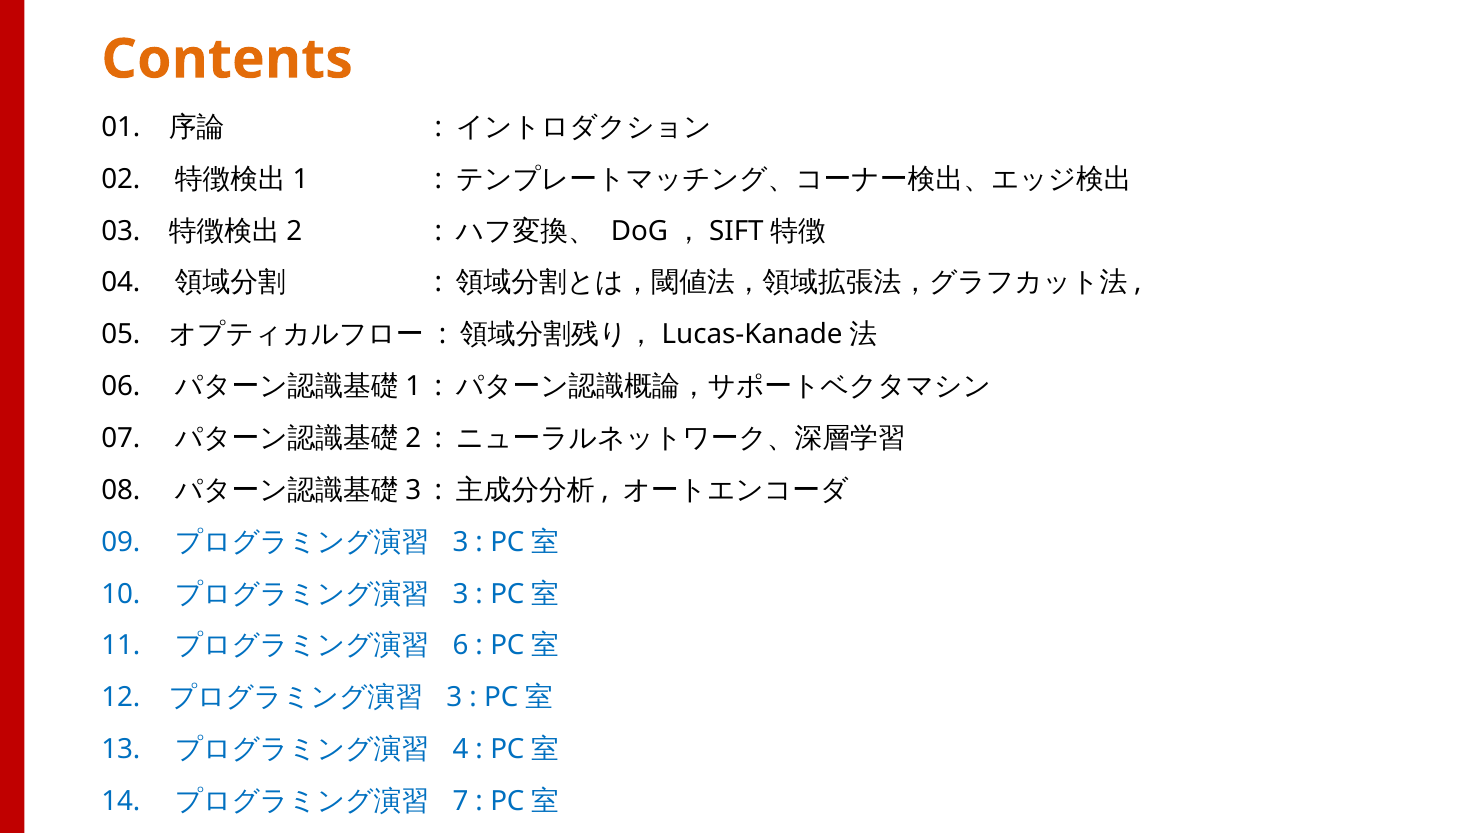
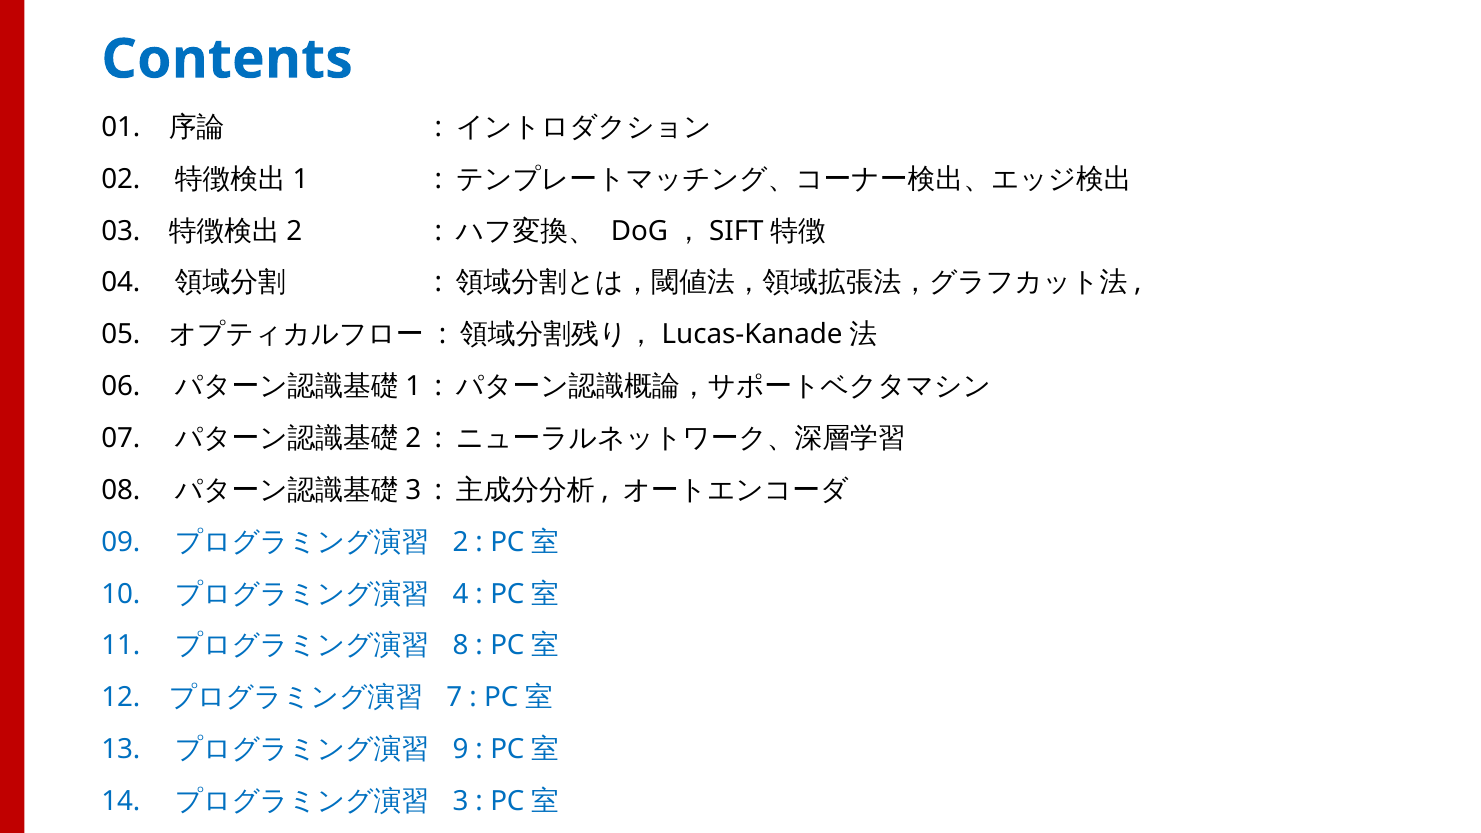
Contents colour: orange -> blue
3 at (460, 542): 3 -> 2
3 at (460, 594): 3 -> 4
6: 6 -> 8
3 at (454, 698): 3 -> 7
4: 4 -> 9
7: 7 -> 3
